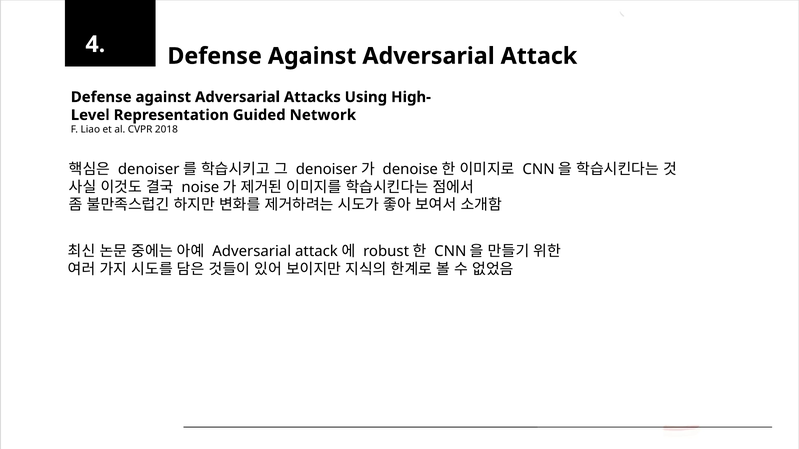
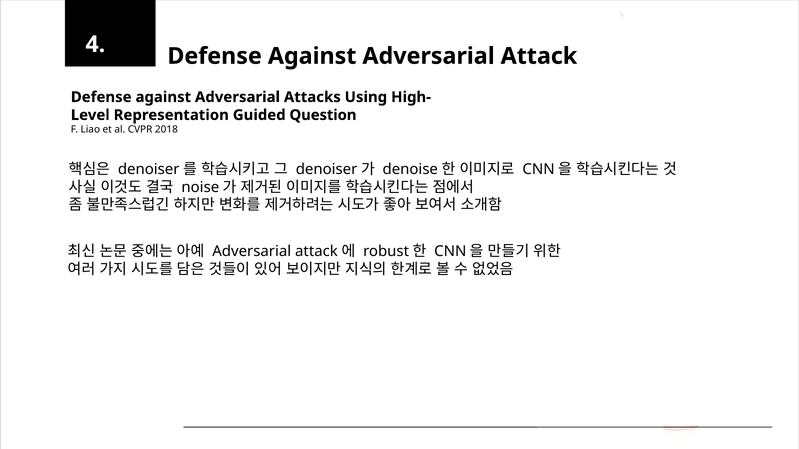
Network: Network -> Question
